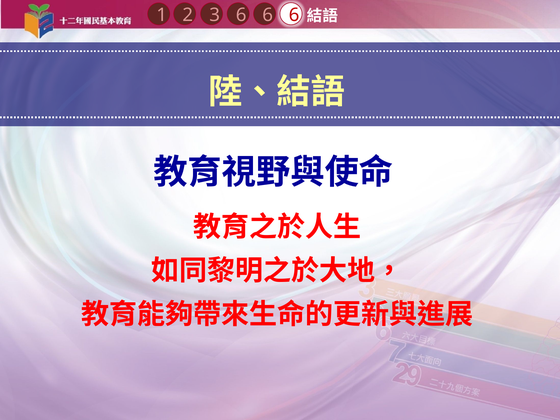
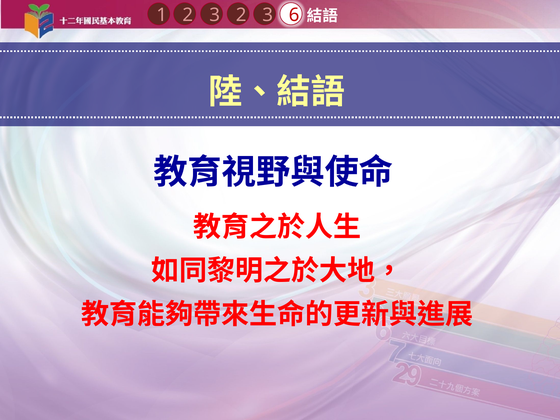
2 6: 6 -> 2
3 6: 6 -> 3
